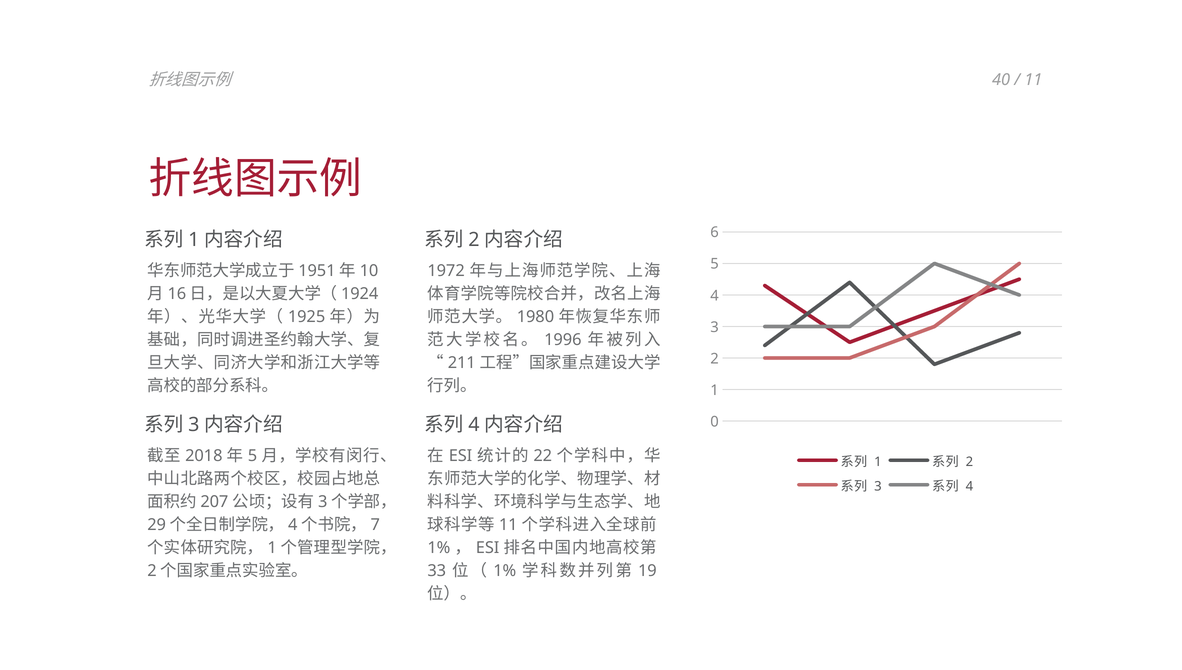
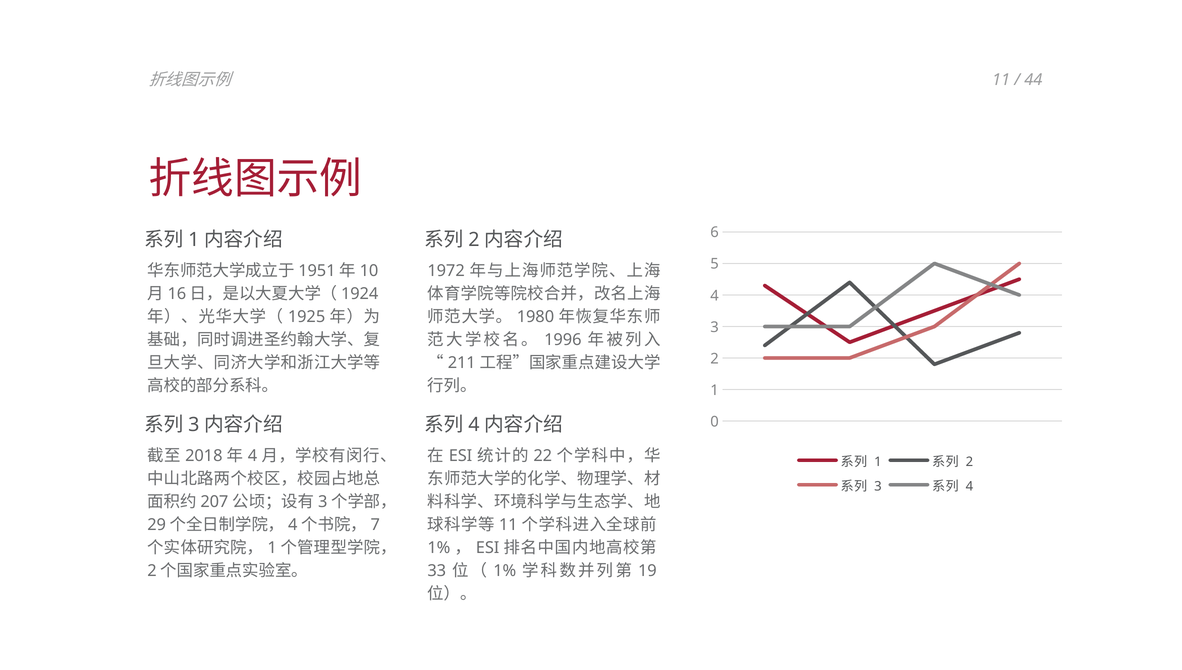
40 at (1001, 80): 40 -> 11
11 at (1033, 80): 11 -> 44
5 at (252, 456): 5 -> 4
